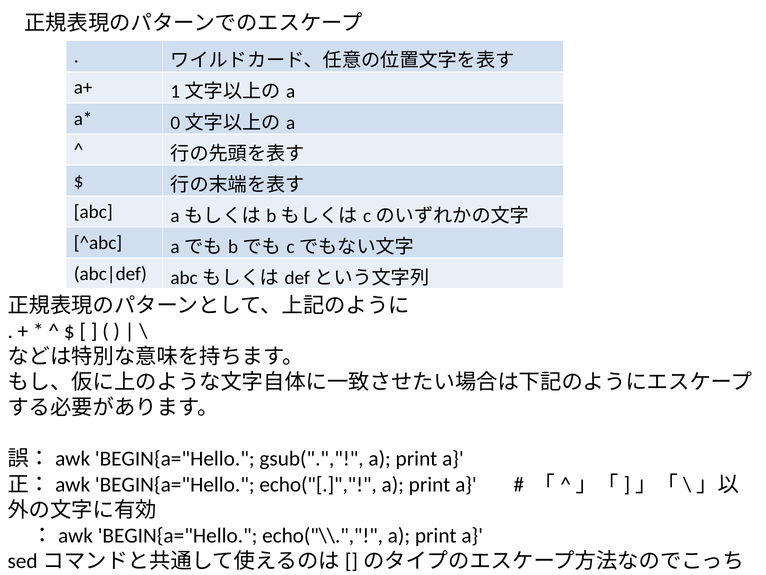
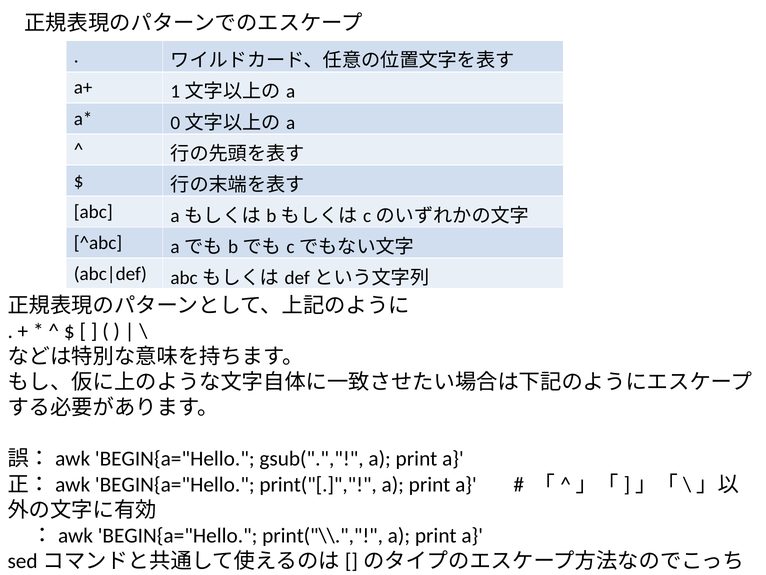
echo("[: echo("[ -> print("[
echo("\\: echo("\\ -> print("\\
